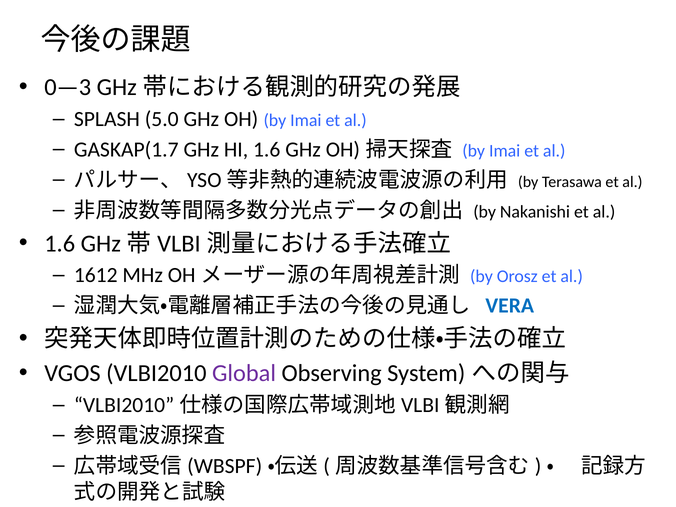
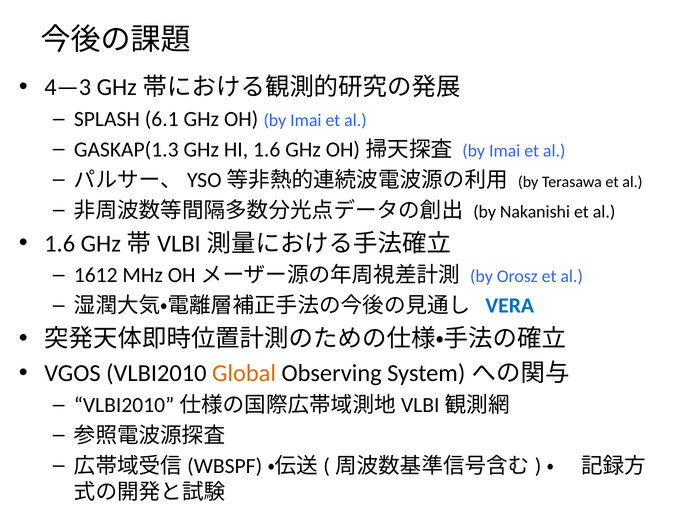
0—3: 0—3 -> 4—3
5.0: 5.0 -> 6.1
GASKAP(1.7: GASKAP(1.7 -> GASKAP(1.3
Global colour: purple -> orange
